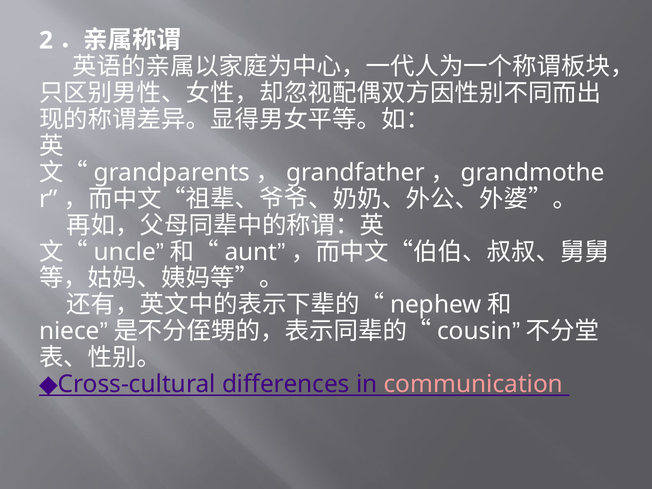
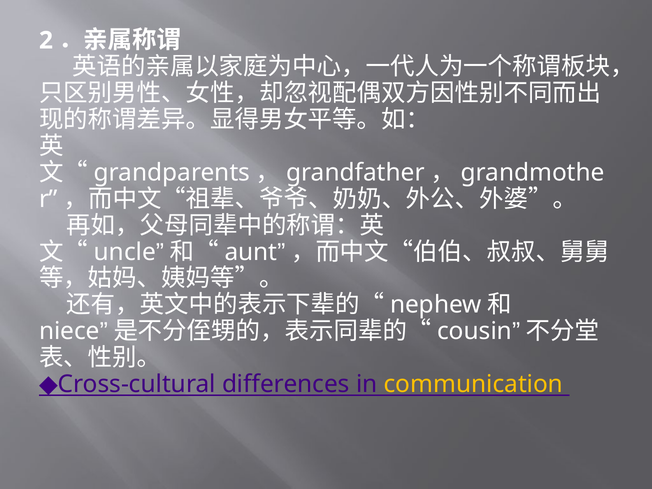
communication colour: pink -> yellow
